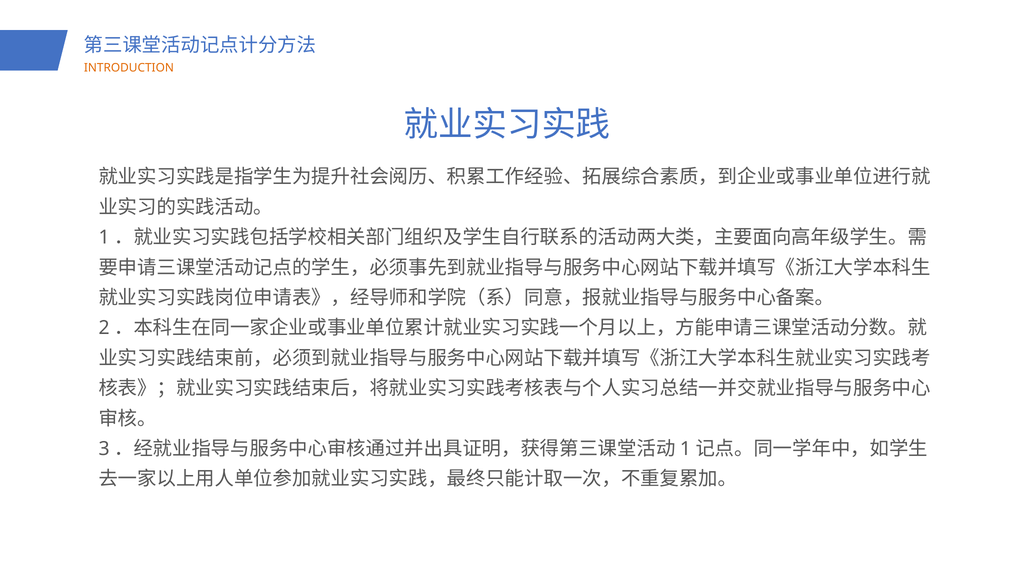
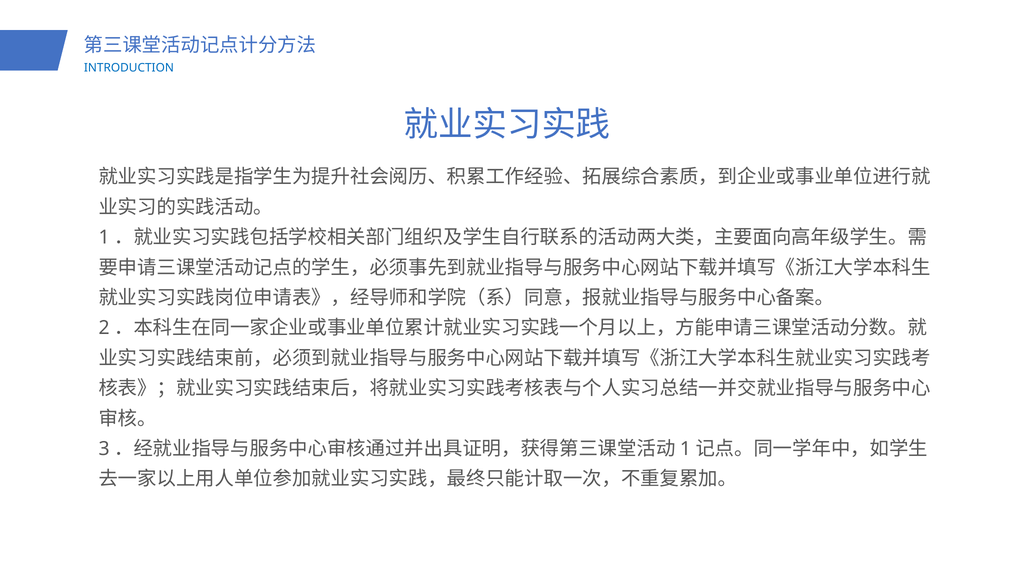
INTRODUCTION colour: orange -> blue
